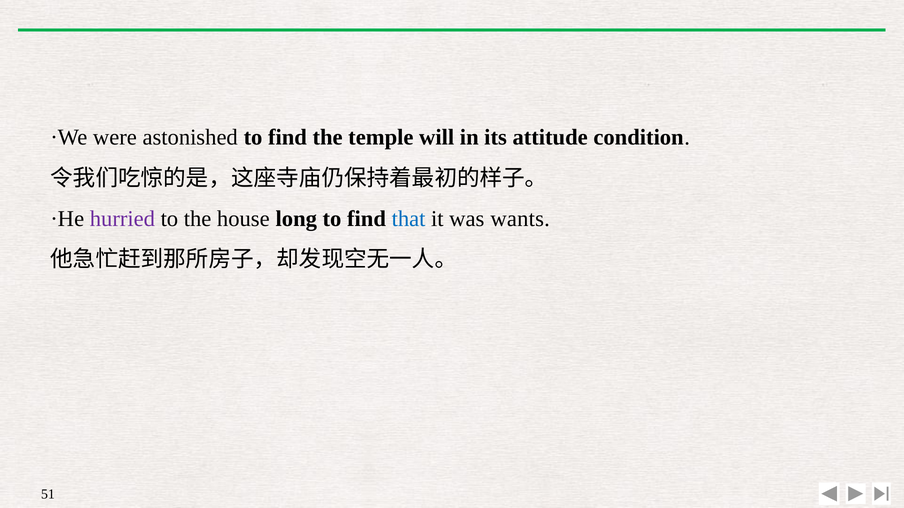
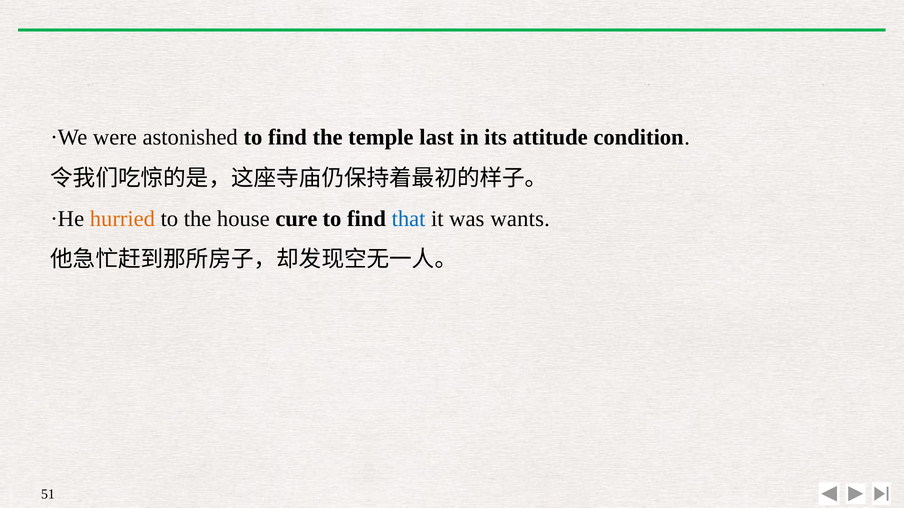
will: will -> last
hurried colour: purple -> orange
long: long -> cure
